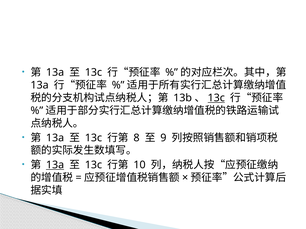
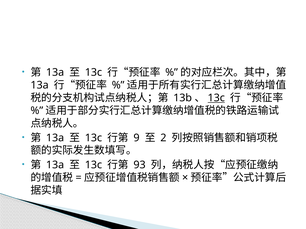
8: 8 -> 9
9: 9 -> 2
13a at (55, 165) underline: present -> none
10: 10 -> 93
